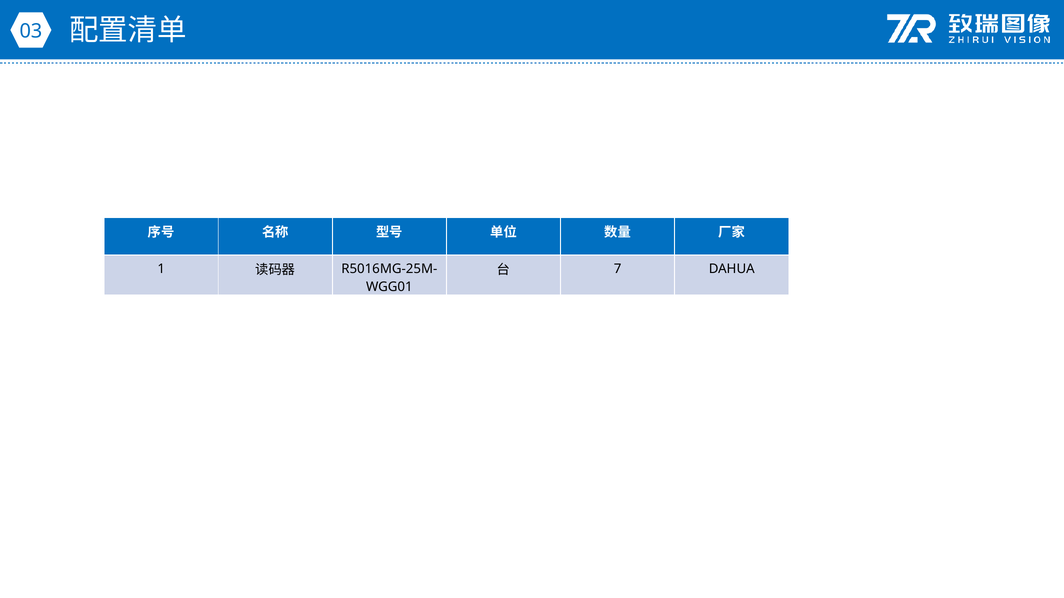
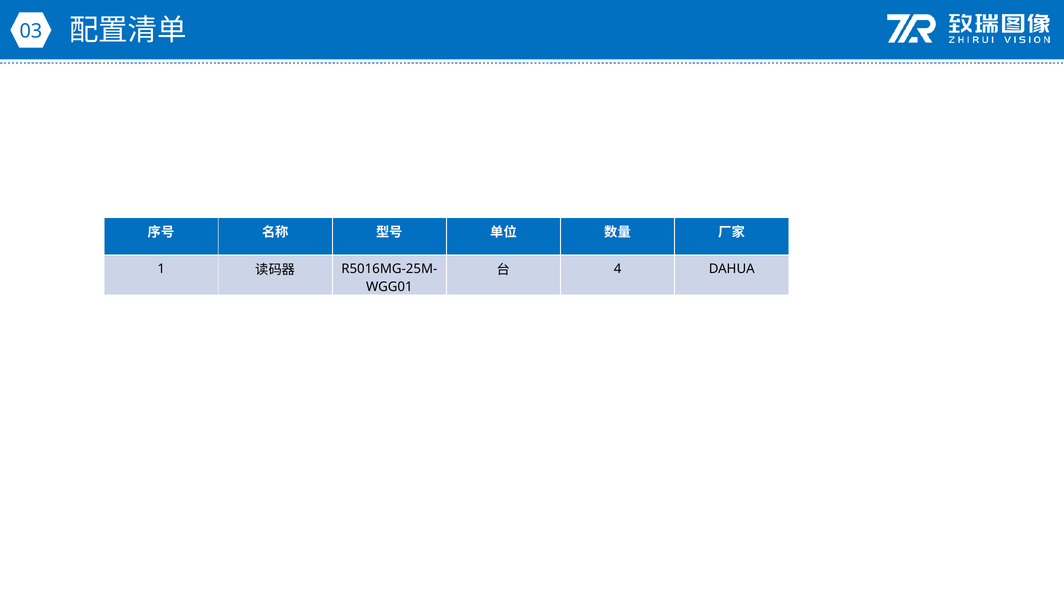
7: 7 -> 4
